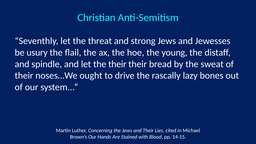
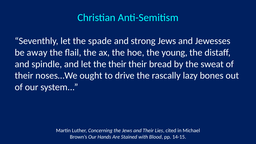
threat: threat -> spade
usury: usury -> away
